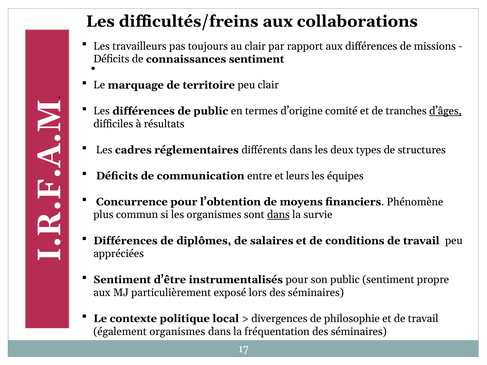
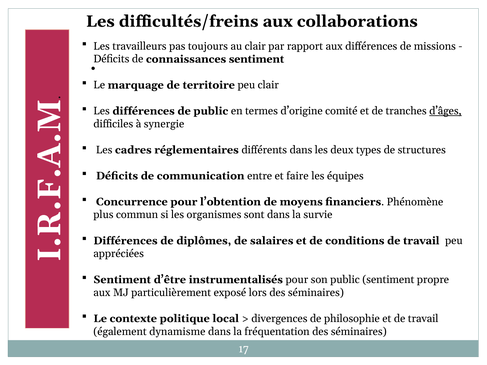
résultats: résultats -> synergie
leurs: leurs -> faire
dans at (278, 215) underline: present -> none
également organismes: organismes -> dynamisme
